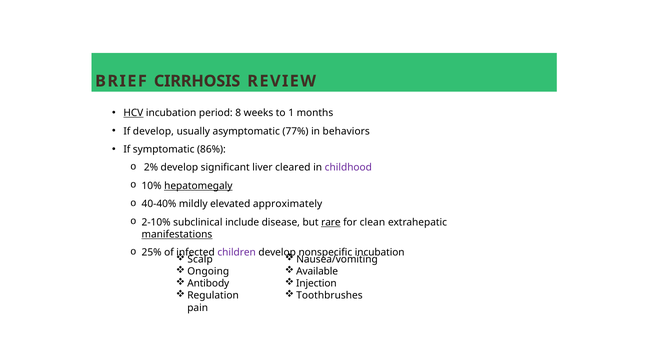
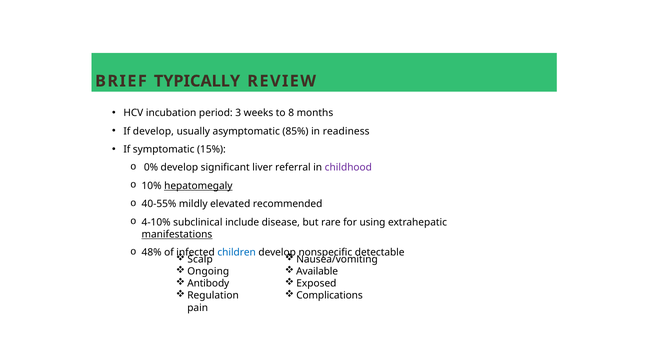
CIRRHOSIS: CIRRHOSIS -> TYPICALLY
HCV underline: present -> none
8: 8 -> 3
1: 1 -> 8
77%: 77% -> 85%
behaviors: behaviors -> readiness
86%: 86% -> 15%
2%: 2% -> 0%
cleared: cleared -> referral
40-40%: 40-40% -> 40-55%
approximately: approximately -> recommended
2-10%: 2-10% -> 4-10%
rare underline: present -> none
clean: clean -> using
25%: 25% -> 48%
children colour: purple -> blue
incubation at (380, 253): incubation -> detectable
Injection: Injection -> Exposed
Toothbrushes: Toothbrushes -> Complications
